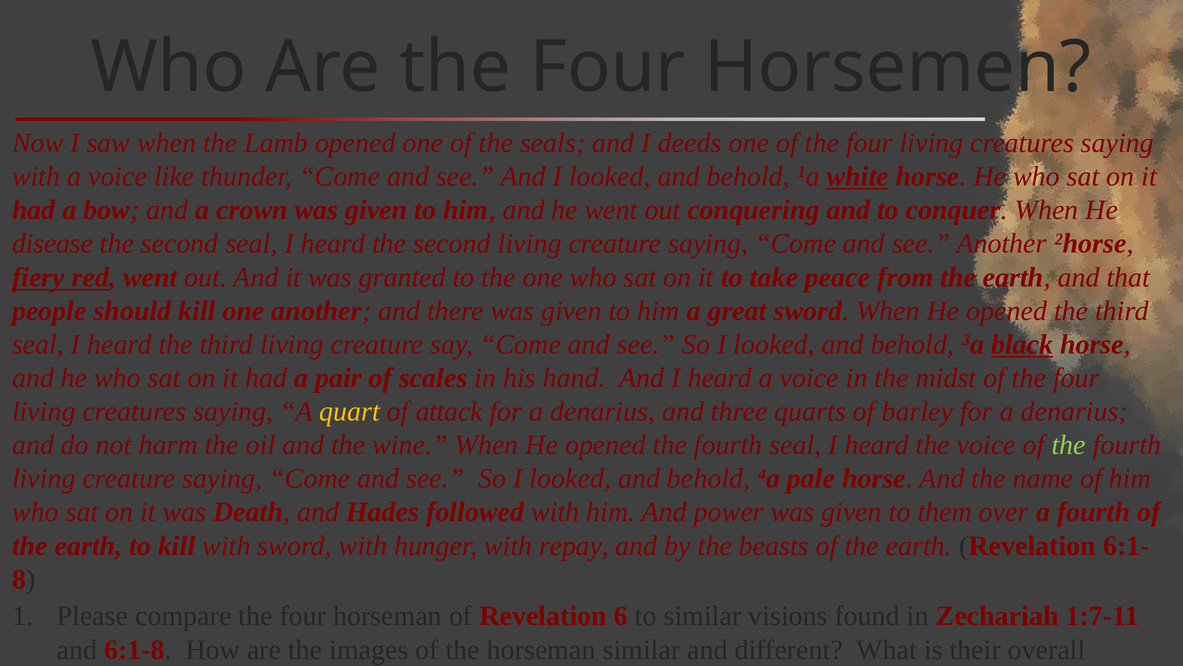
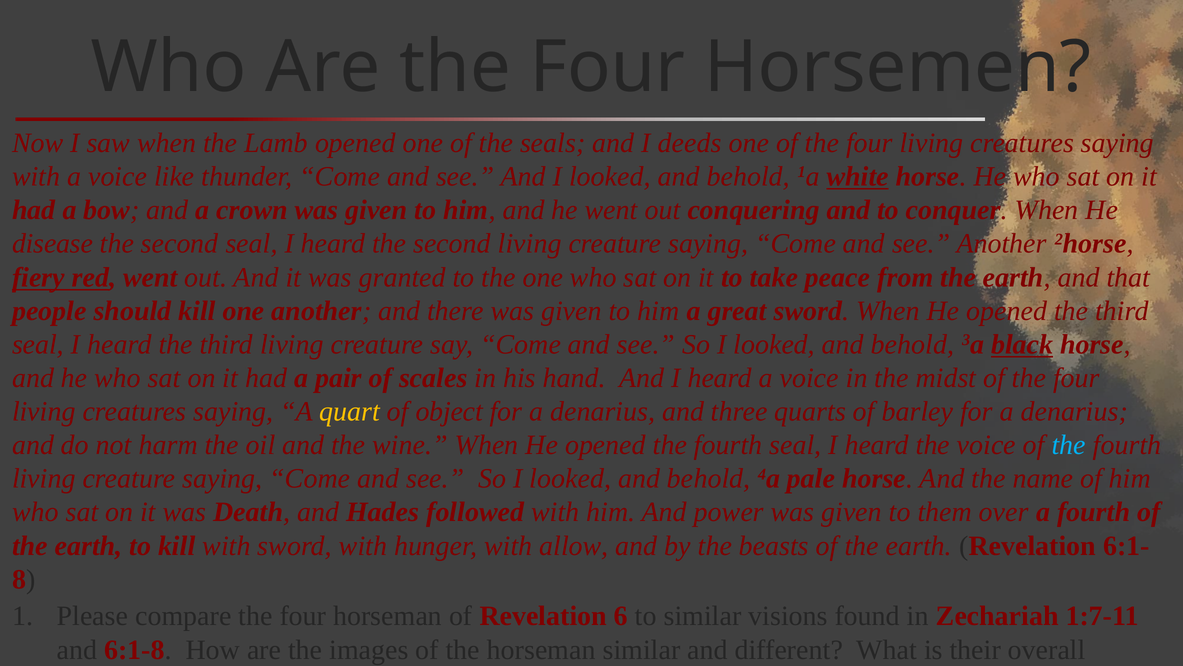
attack: attack -> object
the at (1069, 445) colour: light green -> light blue
repay: repay -> allow
